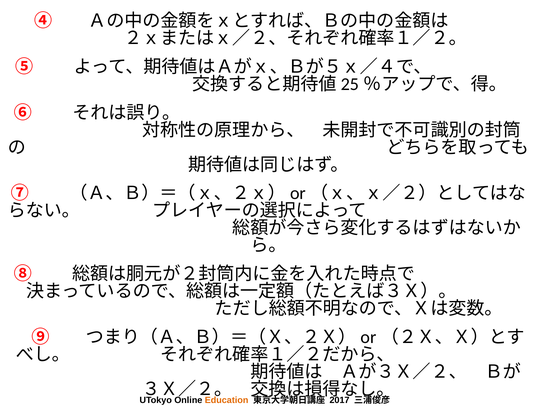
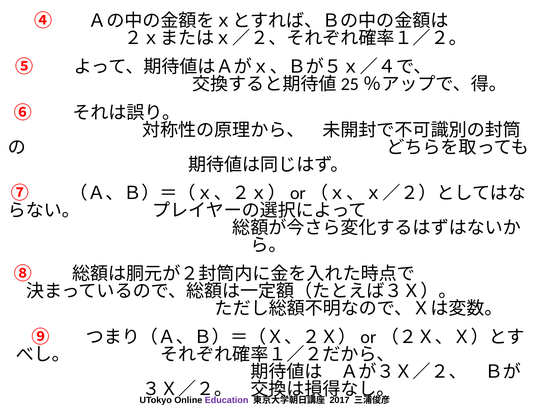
Education colour: orange -> purple
